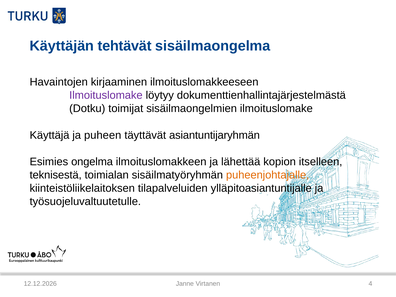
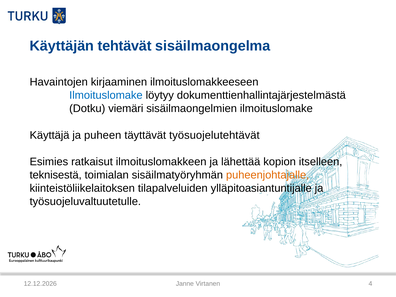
Ilmoituslomake at (106, 95) colour: purple -> blue
toimijat: toimijat -> viemäri
asiantuntijaryhmän: asiantuntijaryhmän -> työsuojelutehtävät
ongelma: ongelma -> ratkaisut
